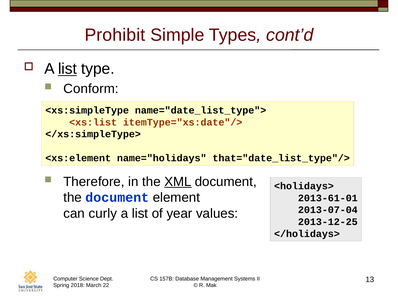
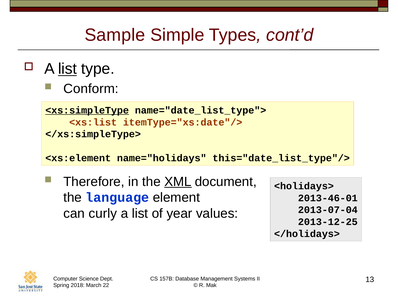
Prohibit: Prohibit -> Sample
<xs:simpleType underline: none -> present
that="date_list_type"/>: that="date_list_type"/> -> this="date_list_type"/>
the document: document -> language
2013-61-01: 2013-61-01 -> 2013-46-01
